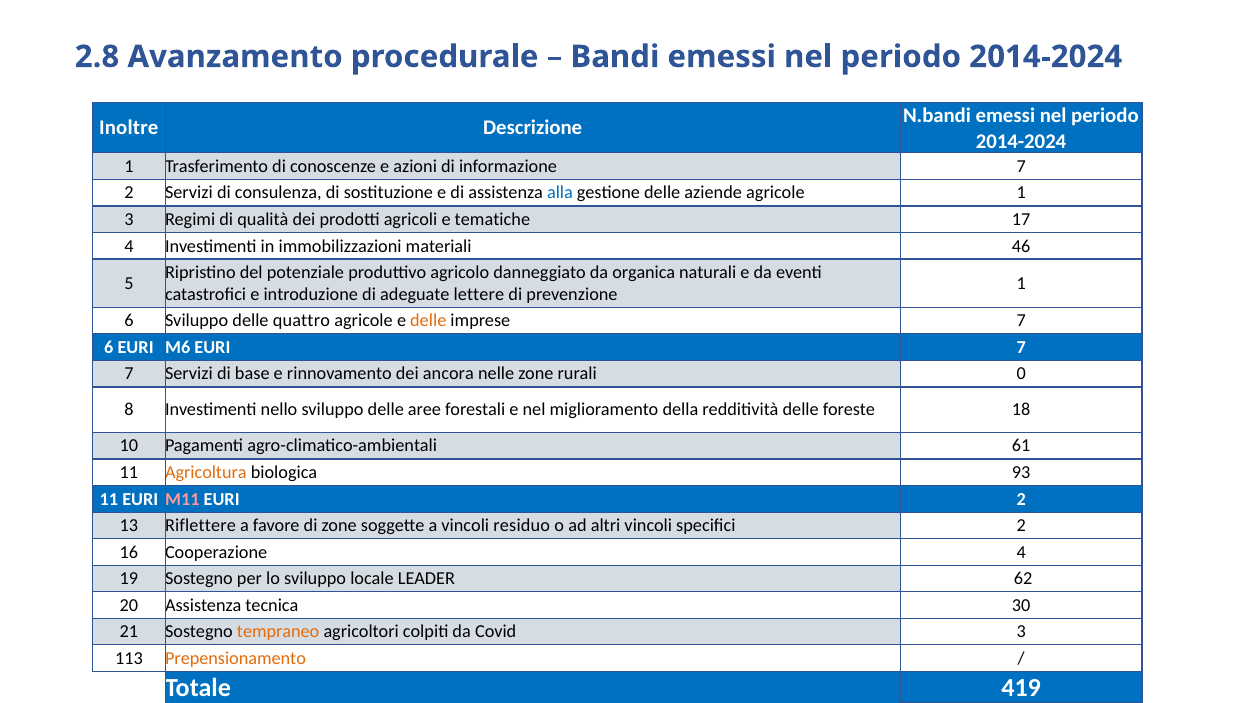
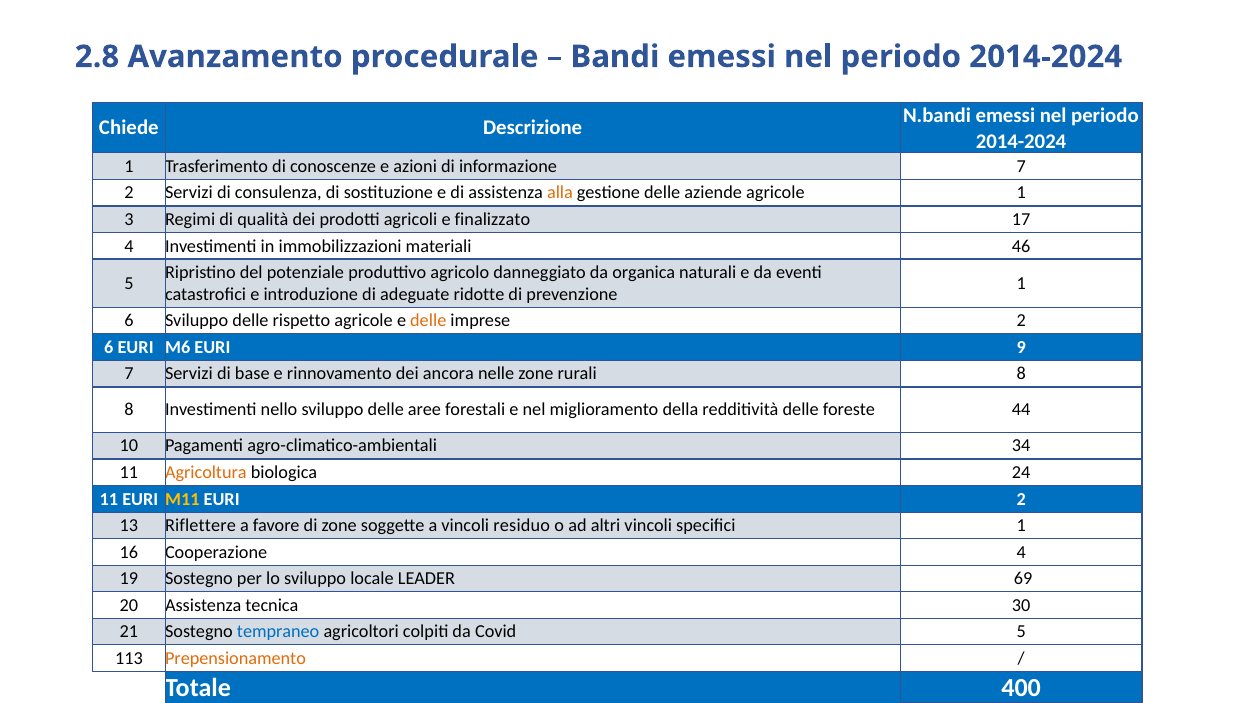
Inoltre: Inoltre -> Chiede
alla colour: blue -> orange
tematiche: tematiche -> finalizzato
lettere: lettere -> ridotte
quattro: quattro -> rispetto
imprese 7: 7 -> 2
EURI 7: 7 -> 9
rurali 0: 0 -> 8
18: 18 -> 44
61: 61 -> 34
93: 93 -> 24
M11 colour: pink -> yellow
specifici 2: 2 -> 1
62: 62 -> 69
tempraneo colour: orange -> blue
Covid 3: 3 -> 5
419: 419 -> 400
